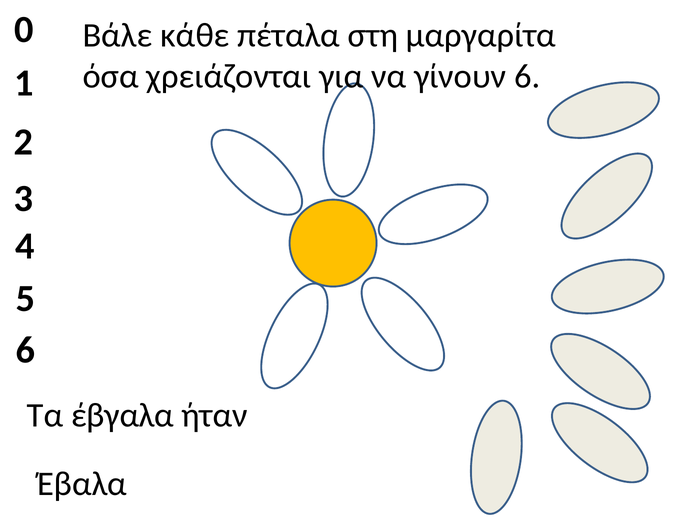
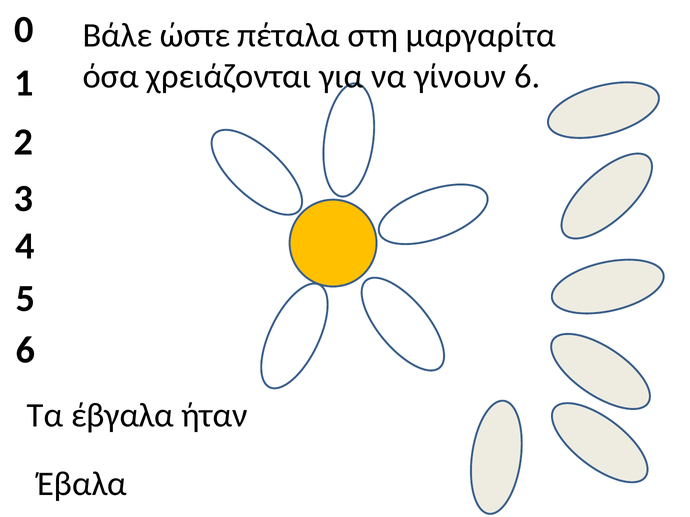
κάθε: κάθε -> ώστε
